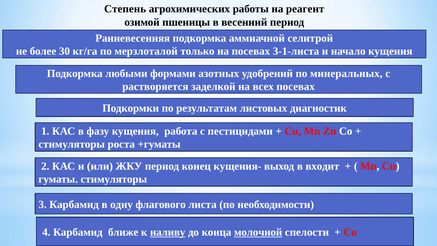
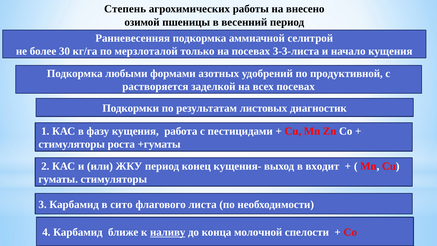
реагент: реагент -> внесено
3-1-листа: 3-1-листа -> 3-3-листа
минеральных: минеральных -> продуктивной
одну: одну -> сито
молочной underline: present -> none
